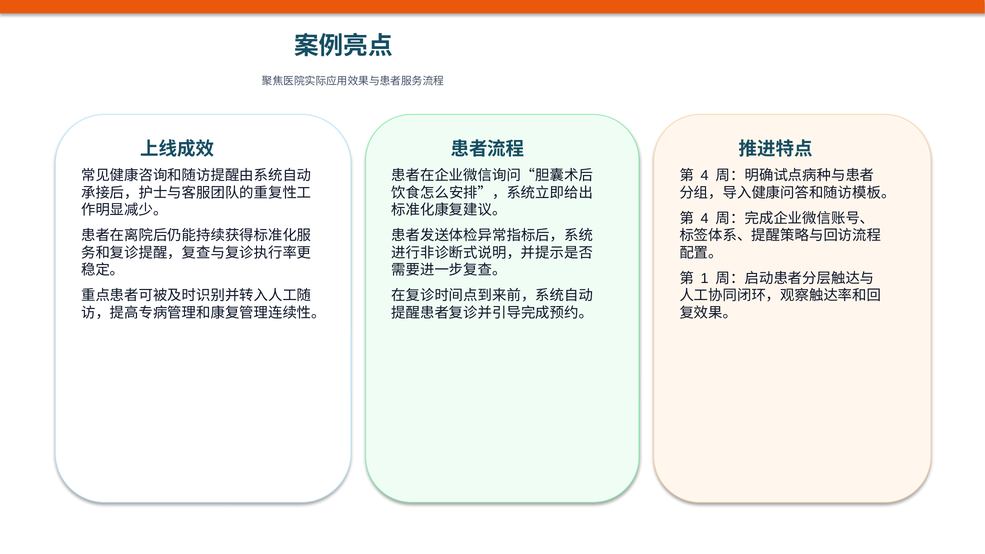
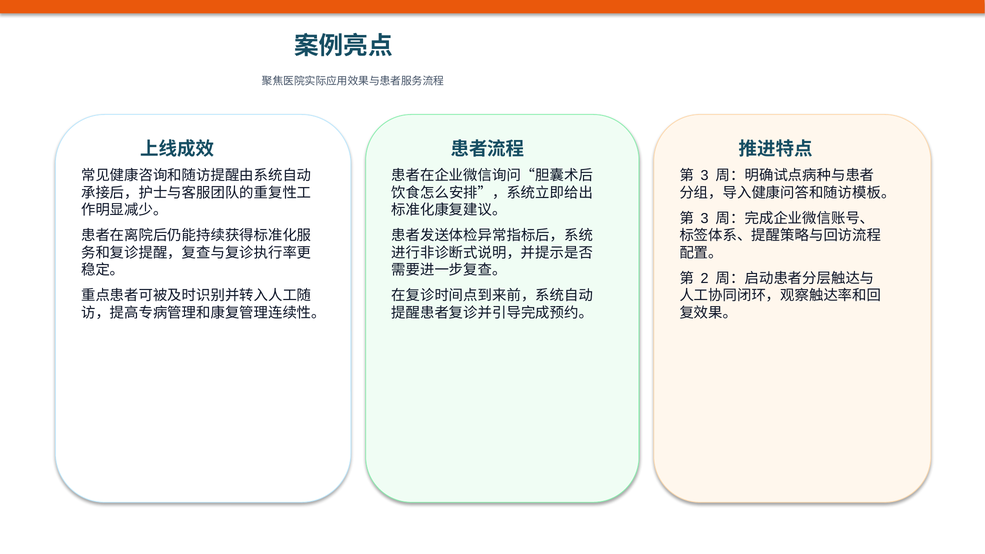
4 at (705, 176): 4 -> 3
4 at (705, 218): 4 -> 3
1: 1 -> 2
